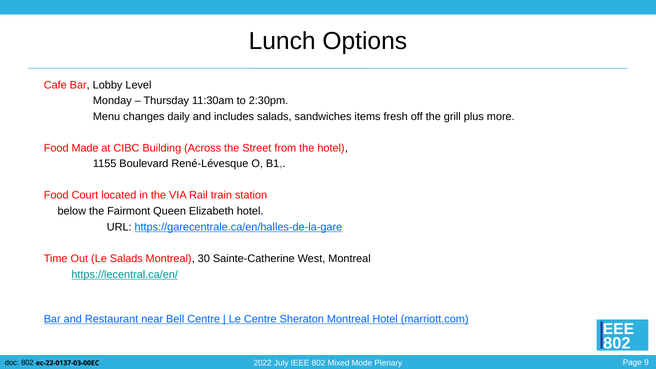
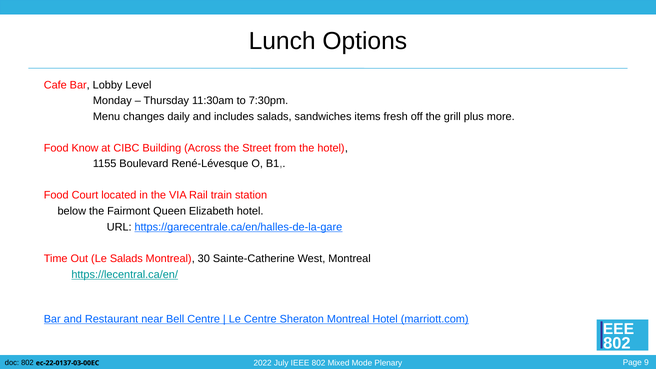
2:30pm: 2:30pm -> 7:30pm
Made: Made -> Know
